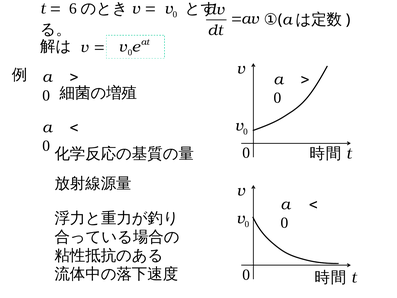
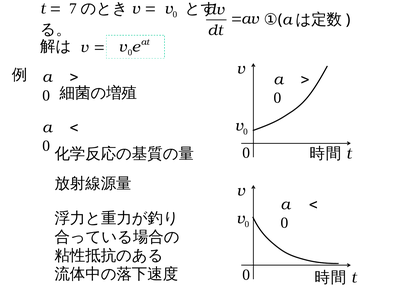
6: 6 -> 7
